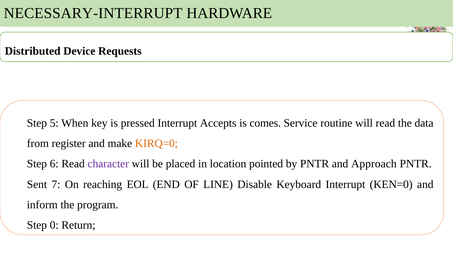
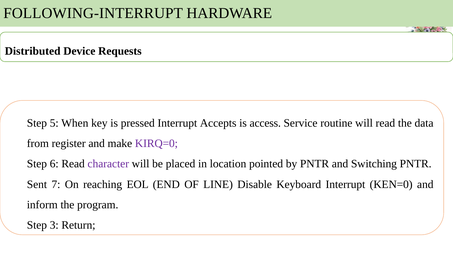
NECESSARY-INTERRUPT: NECESSARY-INTERRUPT -> FOLLOWING-INTERRUPT
comes: comes -> access
KIRQ=0 colour: orange -> purple
Approach: Approach -> Switching
0: 0 -> 3
